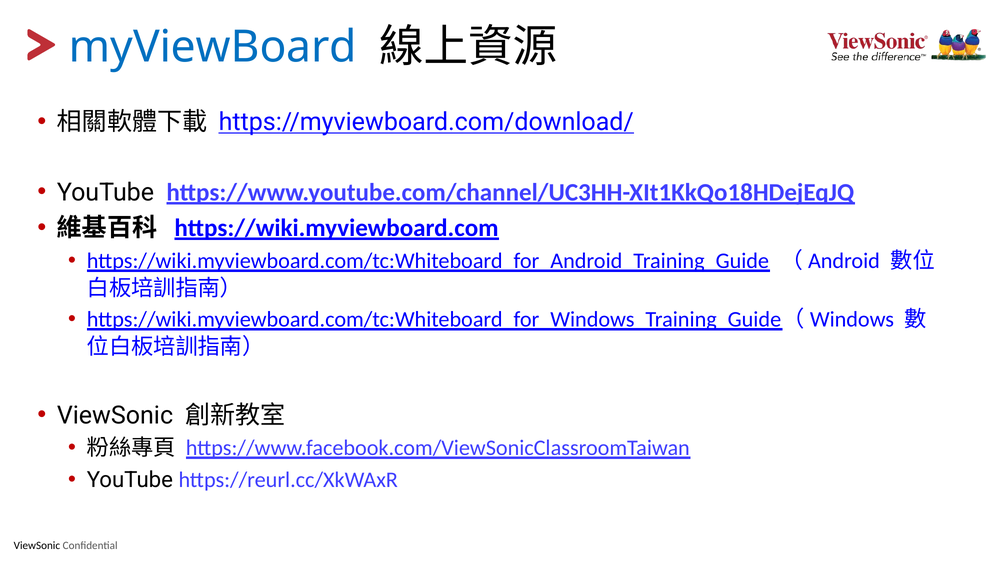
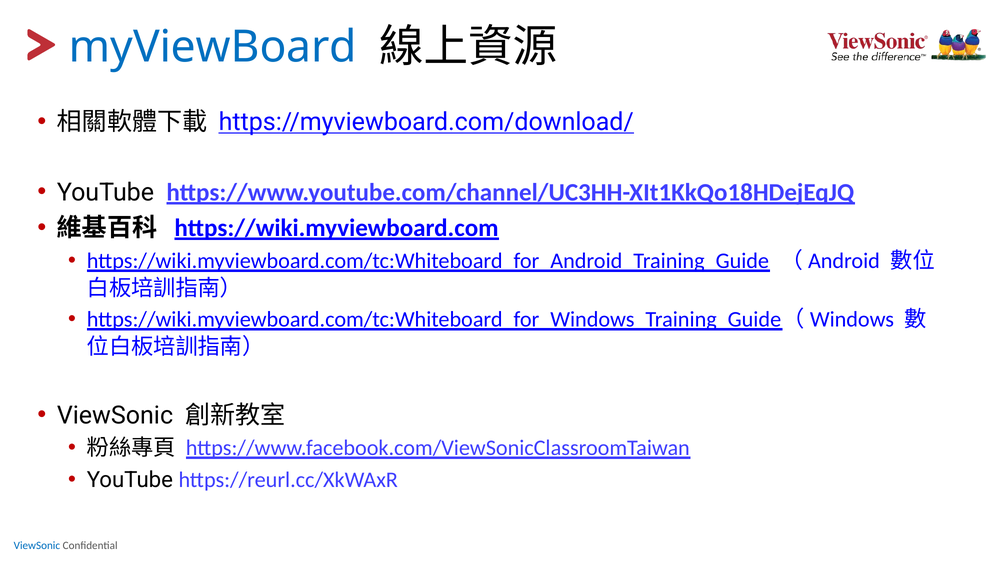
ViewSonic at (37, 545) colour: black -> blue
